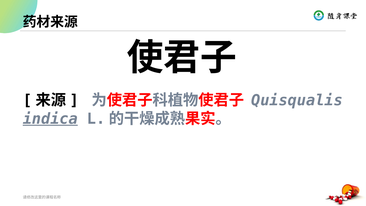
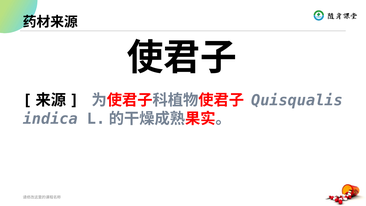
indica underline: present -> none
